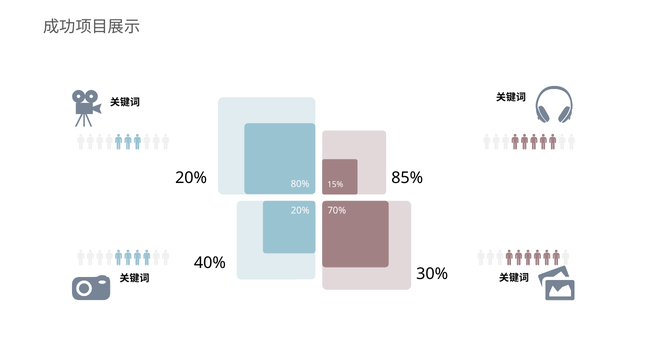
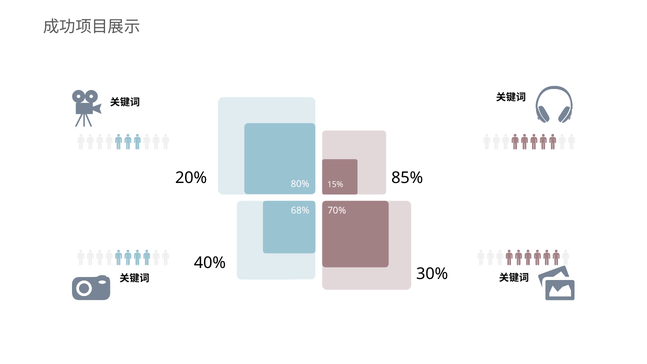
20% at (300, 210): 20% -> 68%
